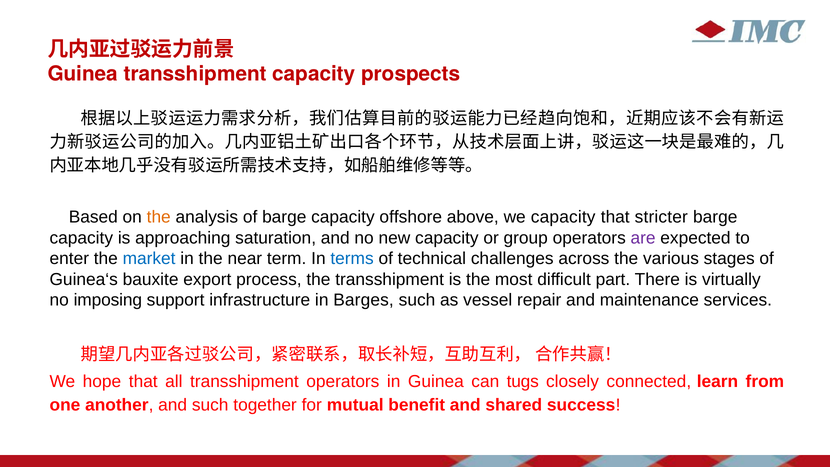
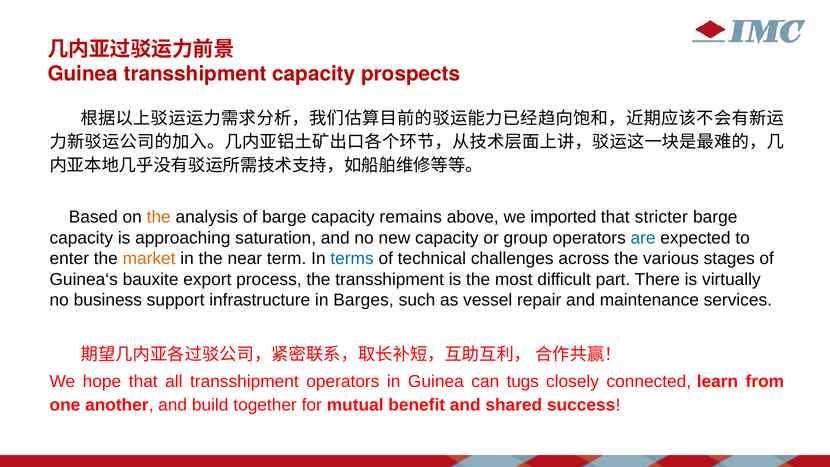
offshore: offshore -> remains
we capacity: capacity -> imported
are colour: purple -> blue
market colour: blue -> orange
imposing: imposing -> business
and such: such -> build
